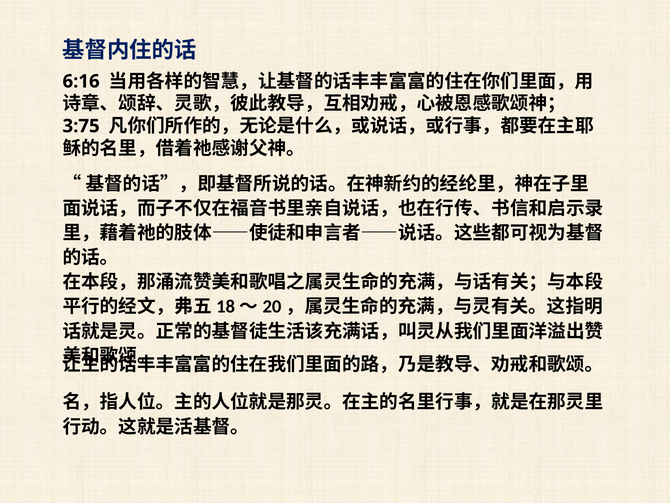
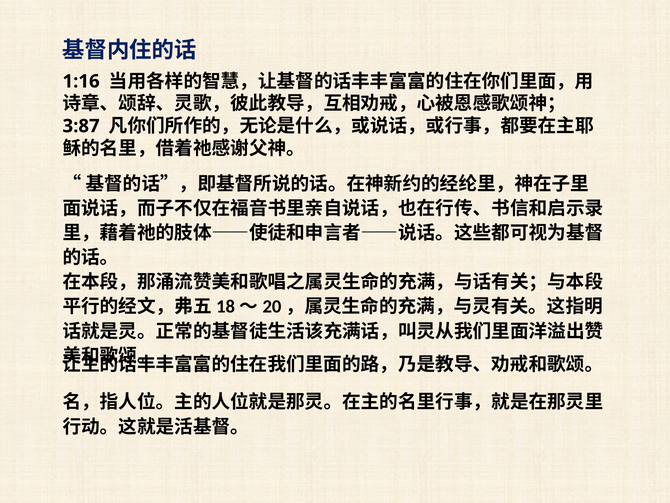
6:16: 6:16 -> 1:16
3:75: 3:75 -> 3:87
